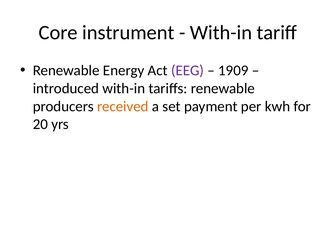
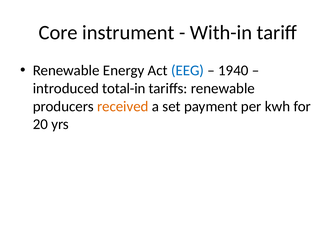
EEG colour: purple -> blue
1909: 1909 -> 1940
introduced with-in: with-in -> total-in
